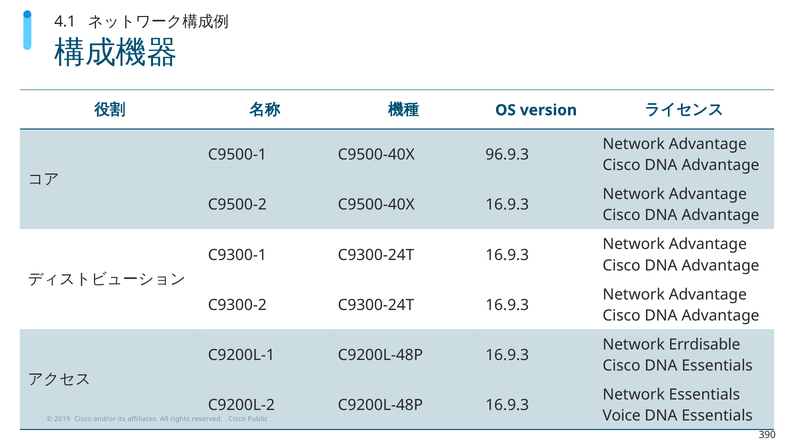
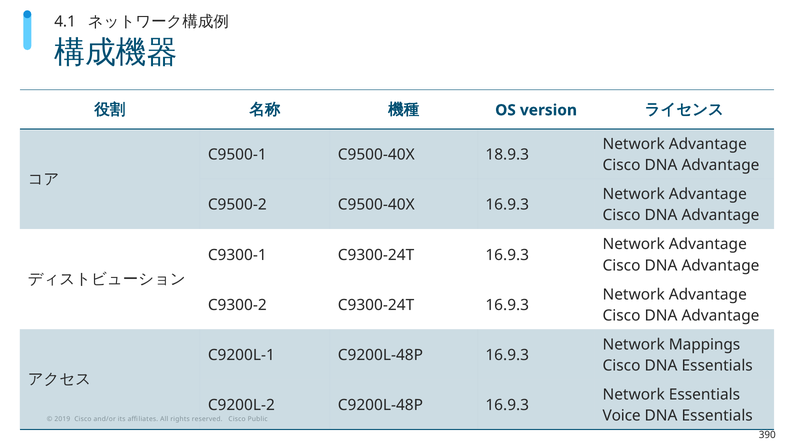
96.9.3: 96.9.3 -> 18.9.3
Errdisable: Errdisable -> Mappings
